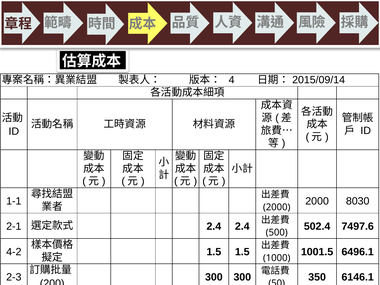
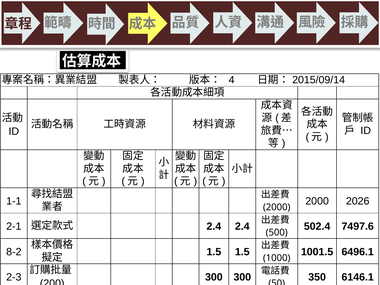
8030: 8030 -> 2026
4-2: 4-2 -> 8-2
